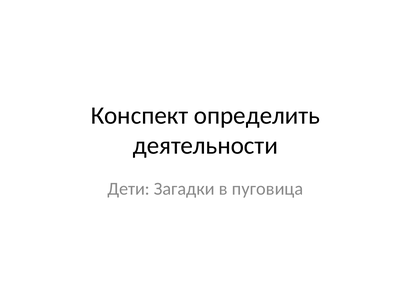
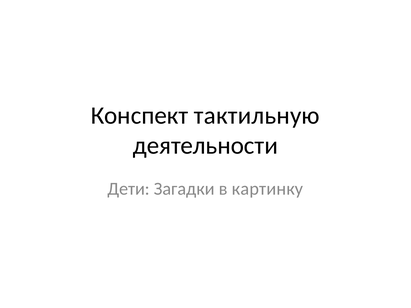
определить: определить -> тактильную
пуговица: пуговица -> картинку
